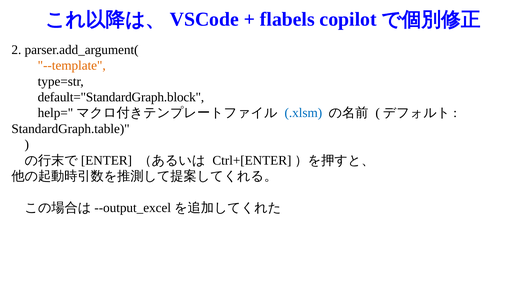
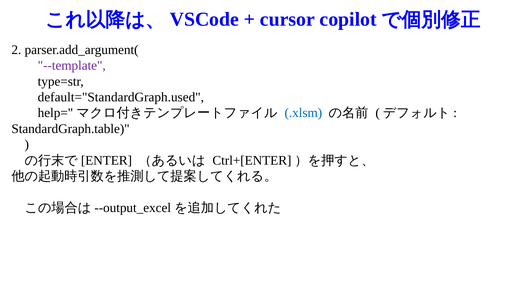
flabels: flabels -> cursor
--template colour: orange -> purple
default="StandardGraph.block: default="StandardGraph.block -> default="StandardGraph.used
